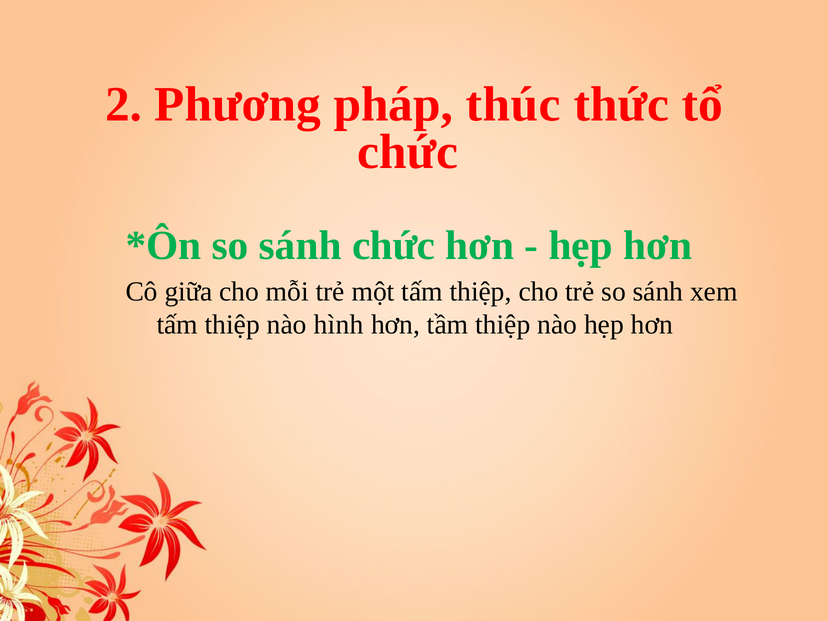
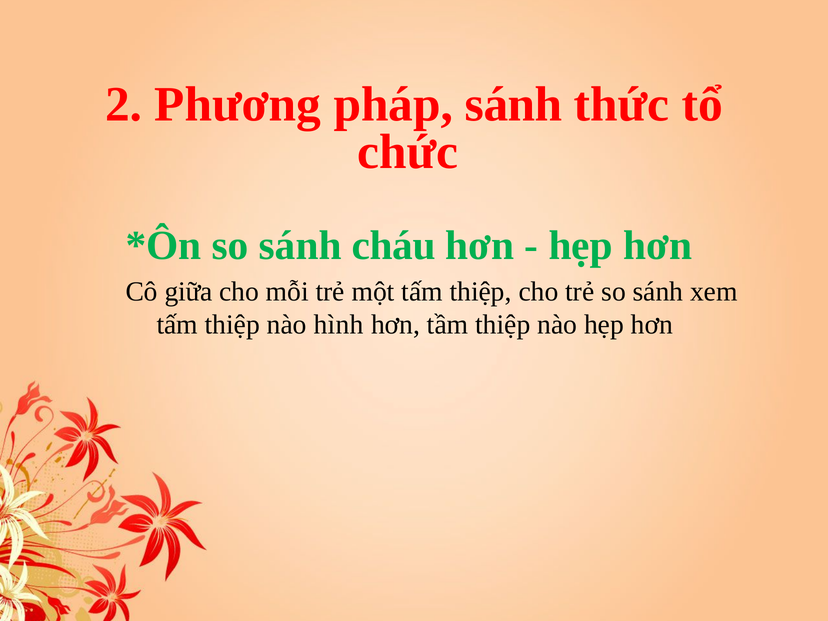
pháp thúc: thúc -> sánh
sánh chức: chức -> cháu
